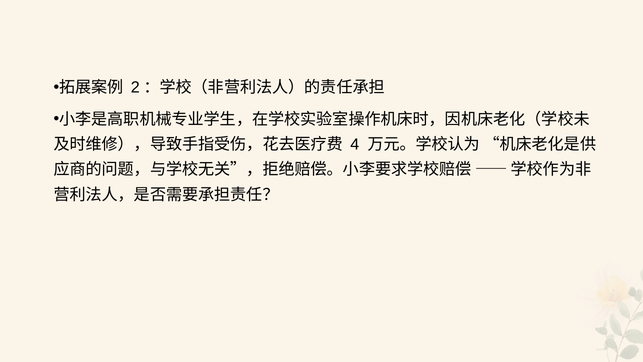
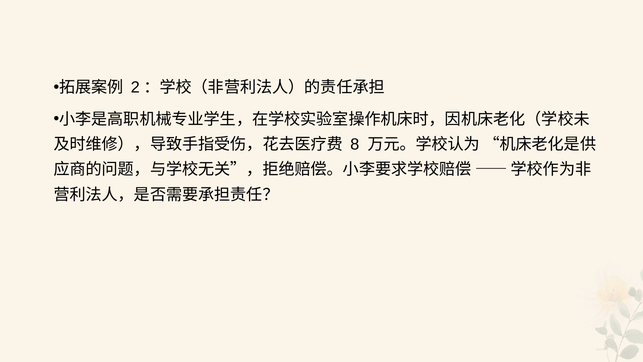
4: 4 -> 8
